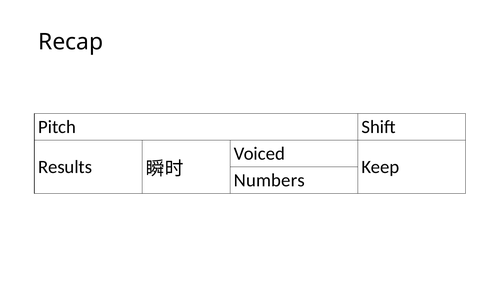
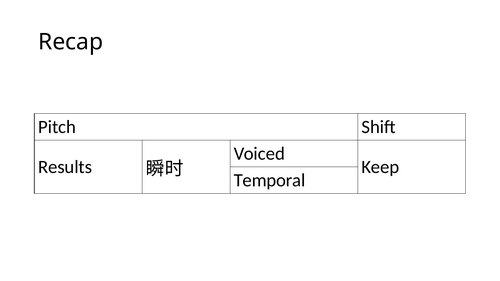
Numbers: Numbers -> Temporal
